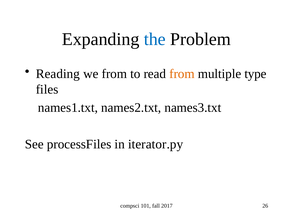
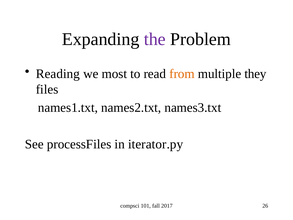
the colour: blue -> purple
we from: from -> most
type: type -> they
